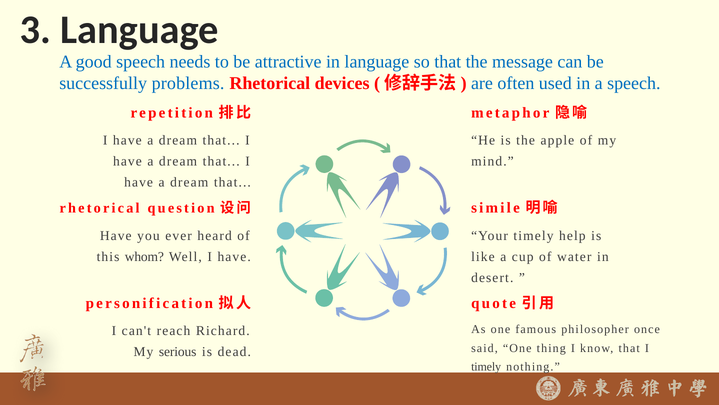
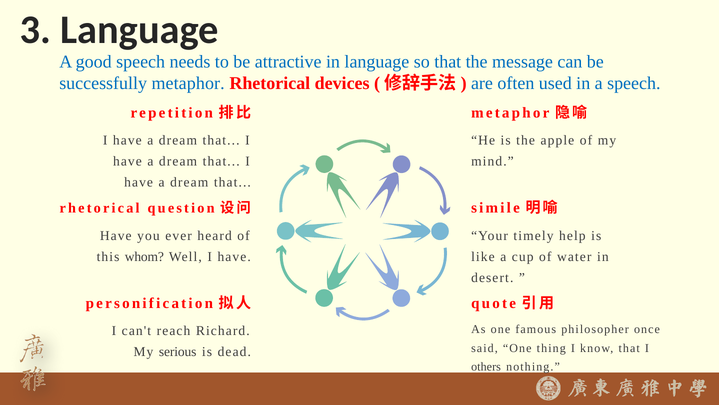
successfully problems: problems -> metaphor
timely at (486, 366): timely -> others
